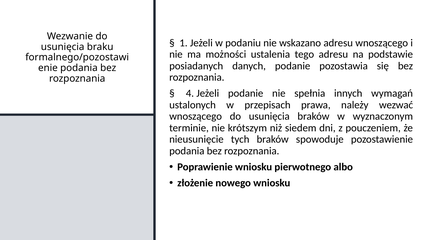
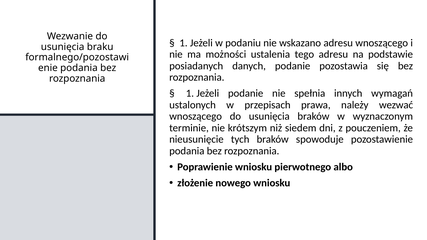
4 at (190, 93): 4 -> 1
